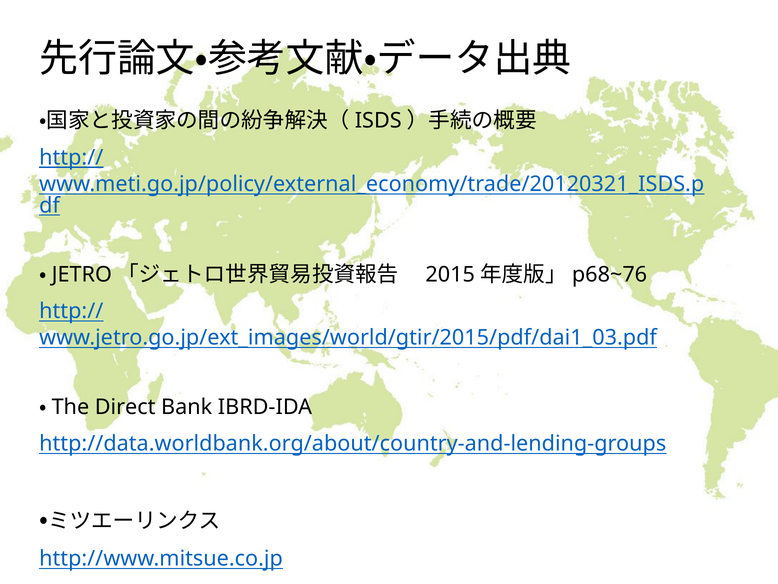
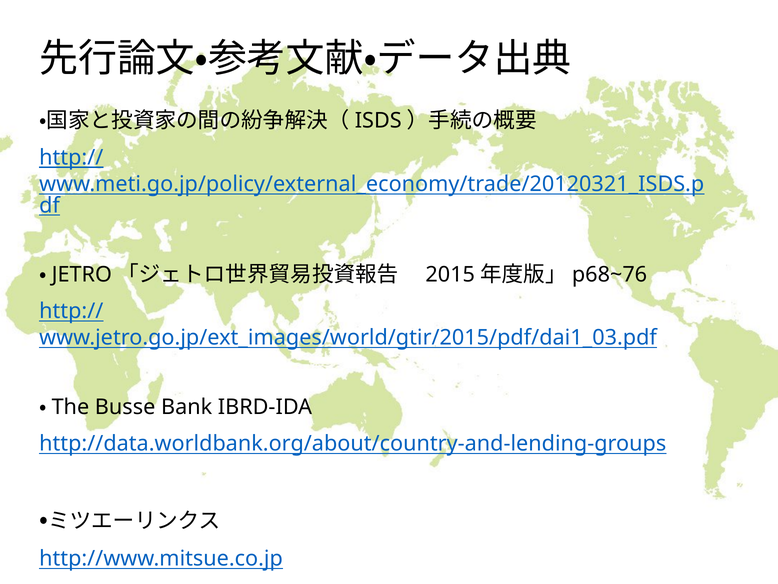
Direct: Direct -> Busse
